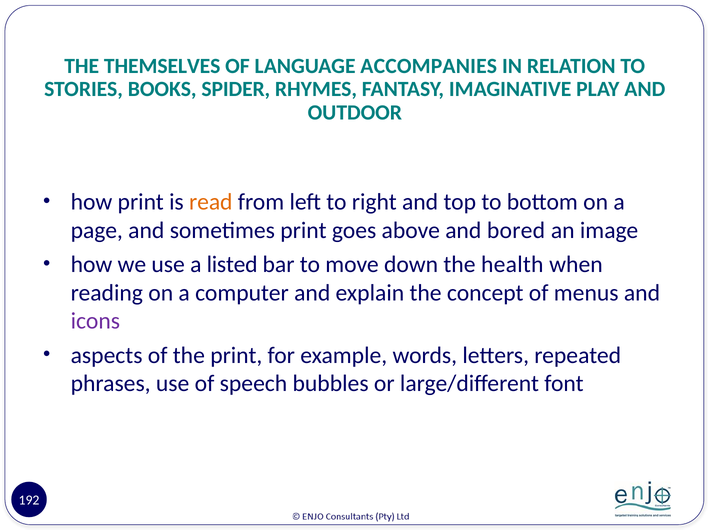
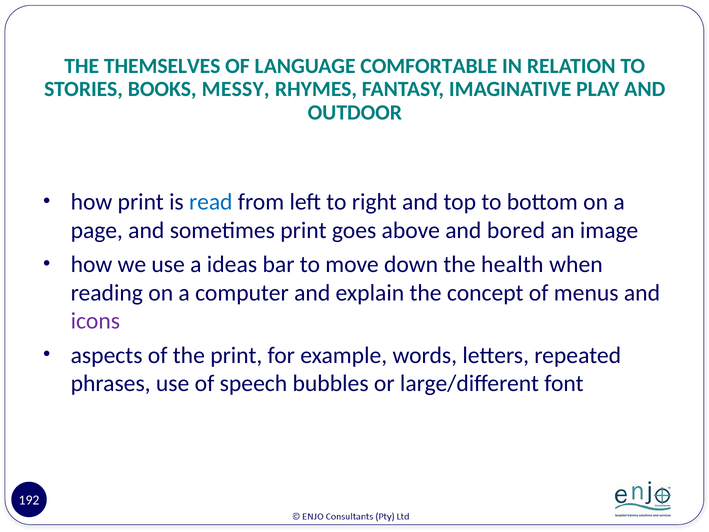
ACCOMPANIES: ACCOMPANIES -> COMFORTABLE
SPIDER: SPIDER -> MESSY
read colour: orange -> blue
listed: listed -> ideas
